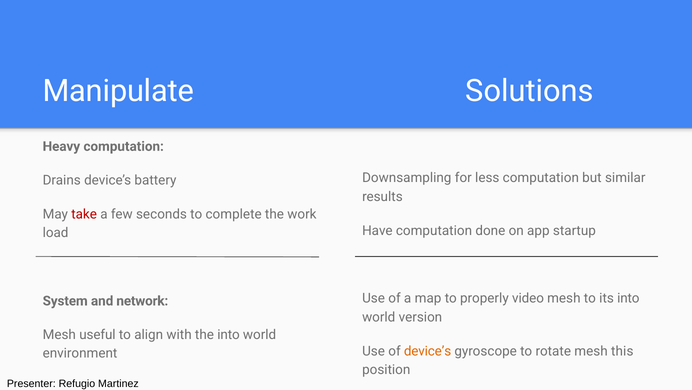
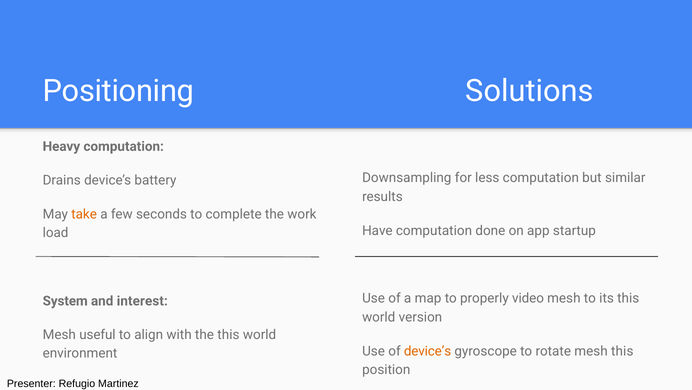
Manipulate: Manipulate -> Positioning
take colour: red -> orange
its into: into -> this
network: network -> interest
the into: into -> this
